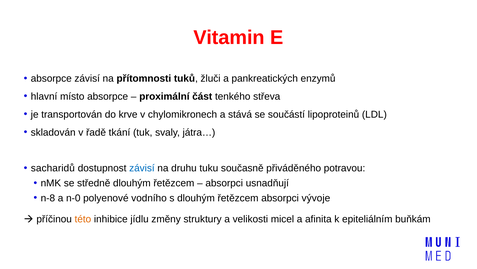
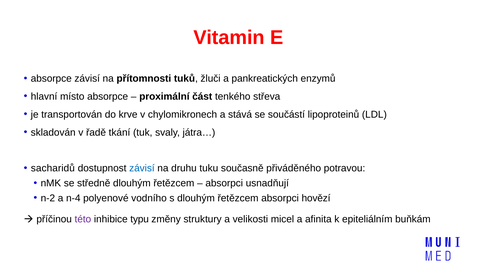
n-8: n-8 -> n-2
n-0: n-0 -> n-4
vývoje: vývoje -> hovězí
této colour: orange -> purple
jídlu: jídlu -> typu
